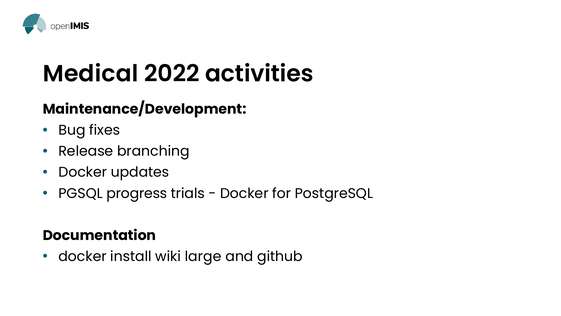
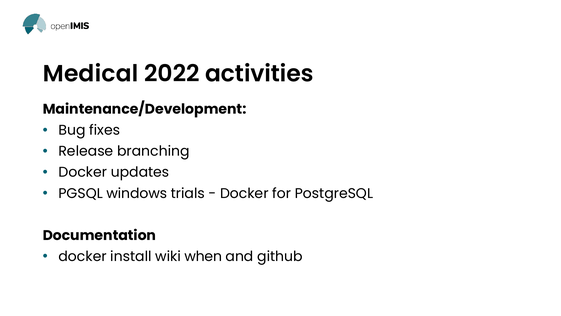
progress: progress -> windows
large: large -> when
